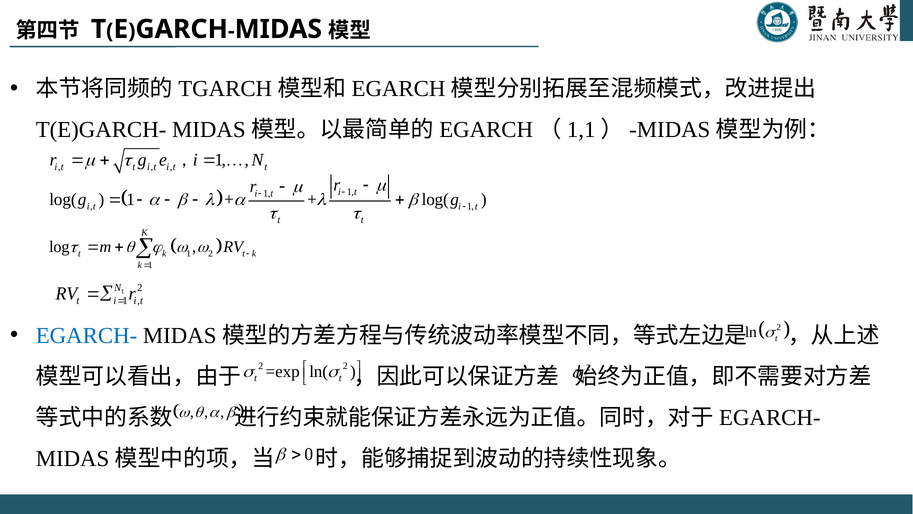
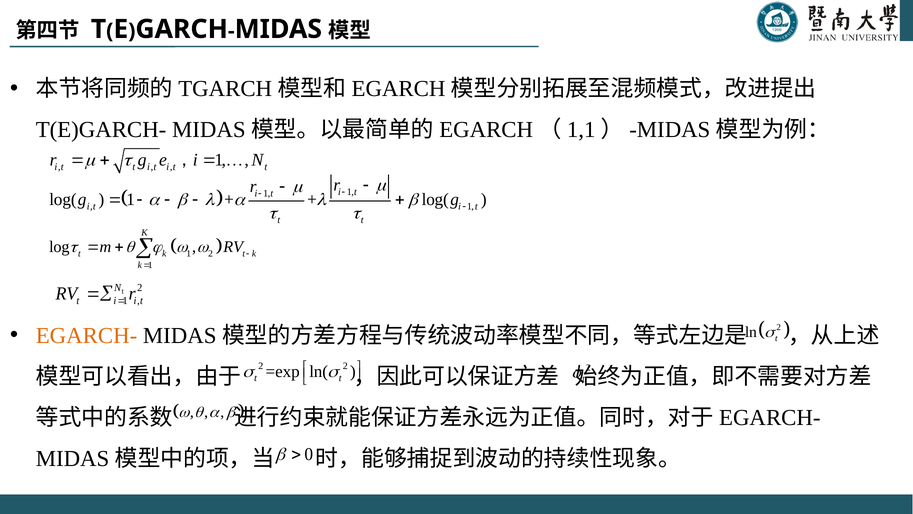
EGARCH- colour: blue -> orange
